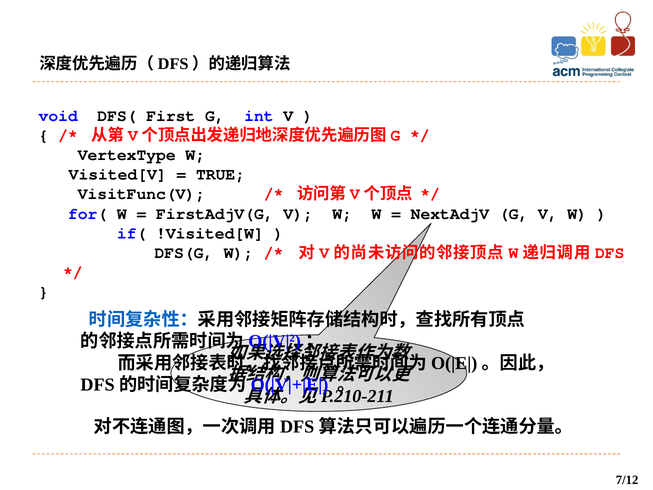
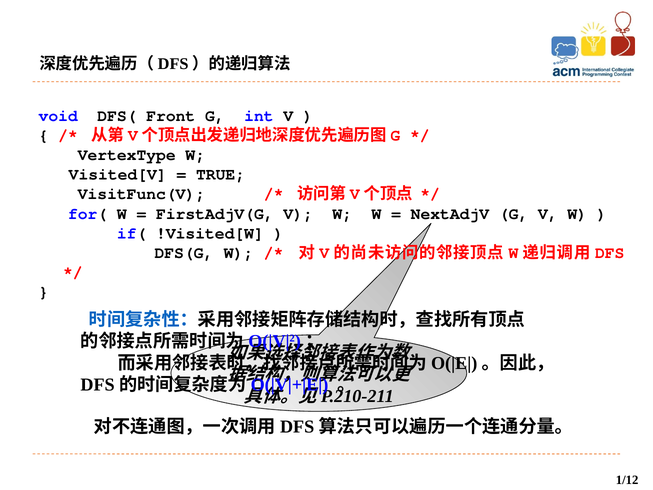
First: First -> Front
7/12: 7/12 -> 1/12
